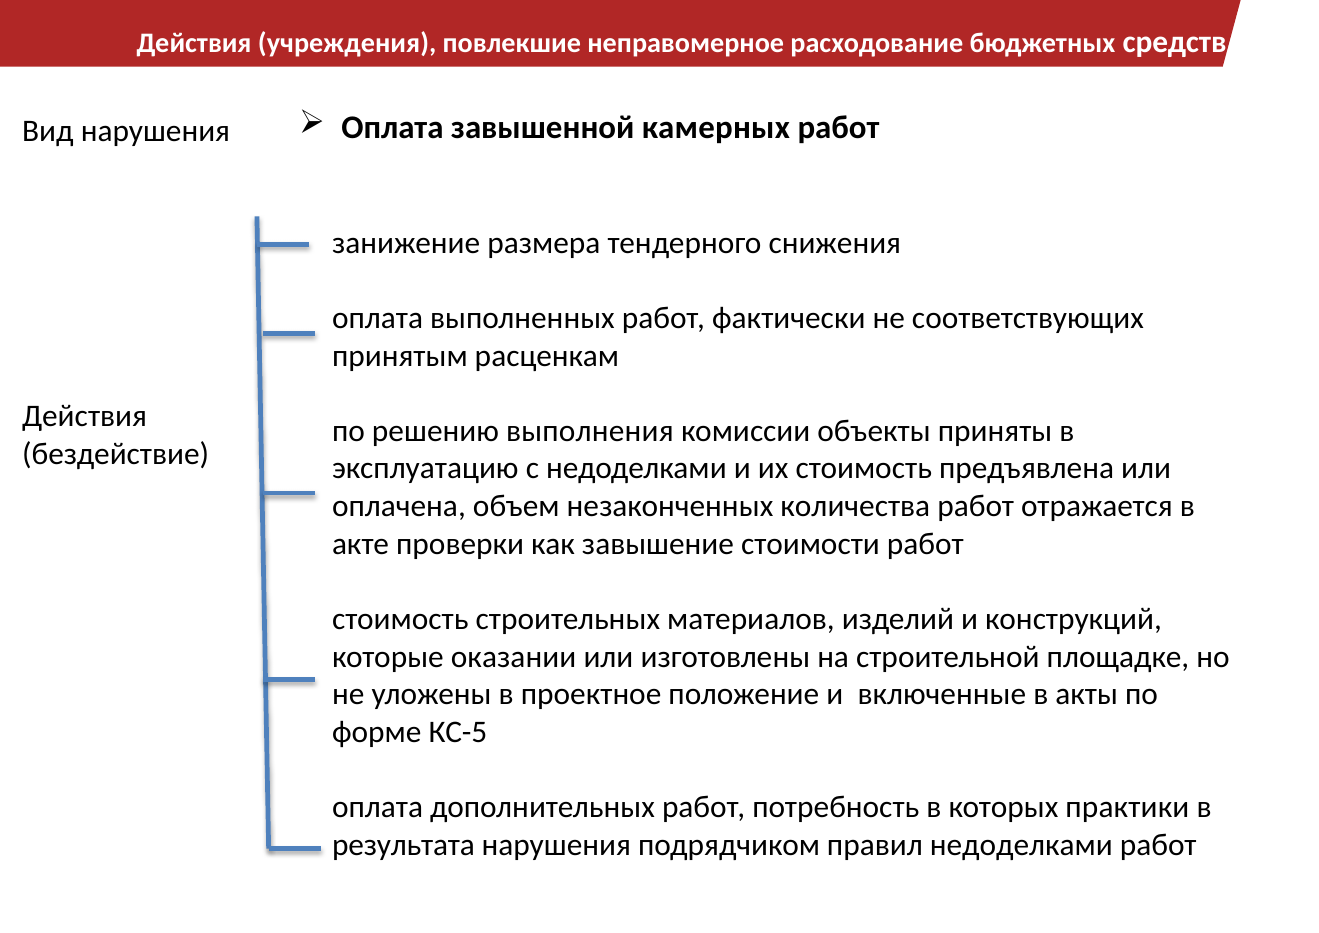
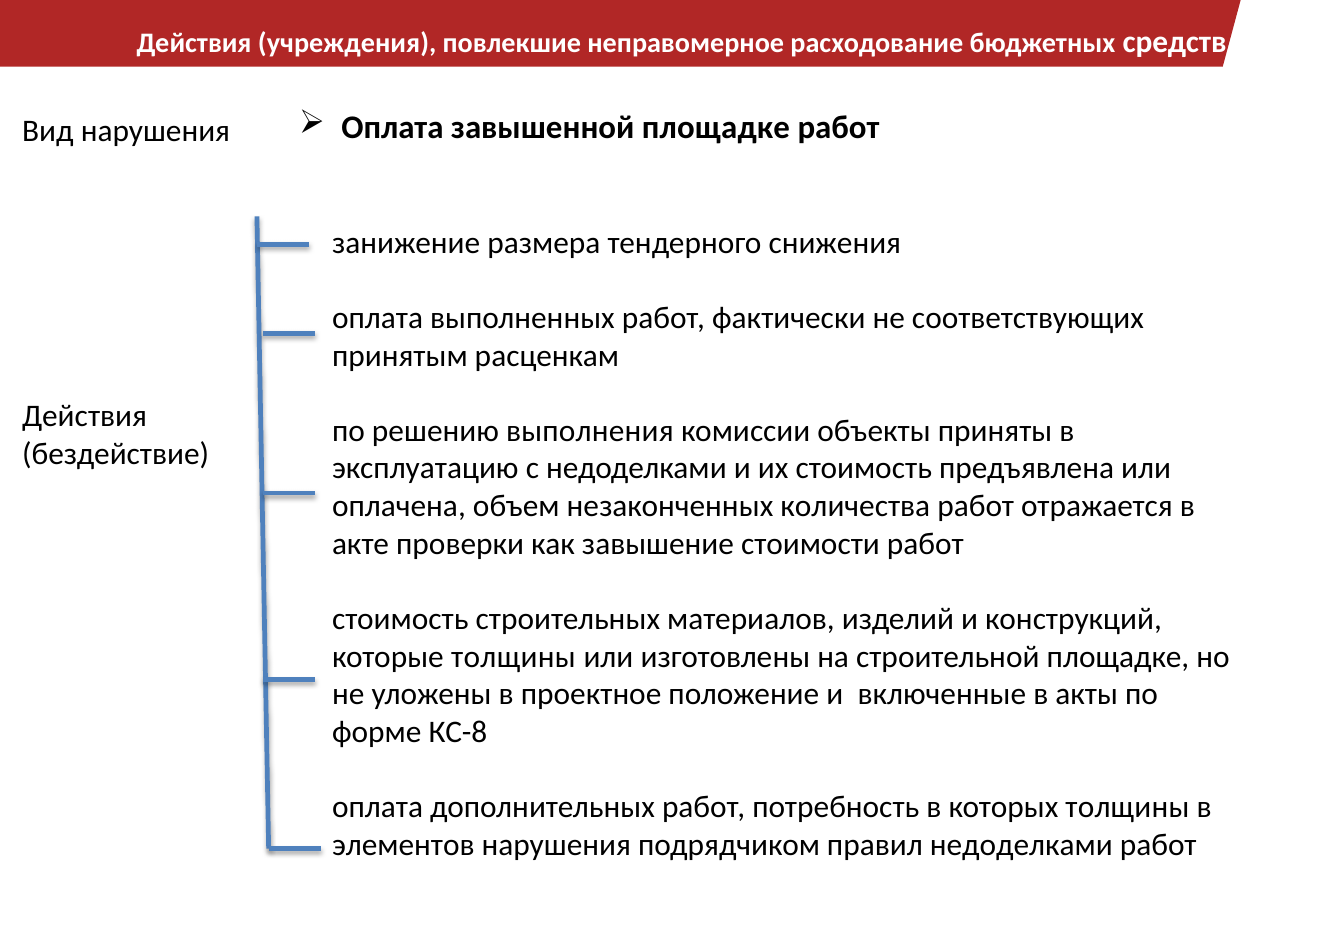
завышенной камерных: камерных -> площадке
которые оказании: оказании -> толщины
КС-5: КС-5 -> КС-8
которых практики: практики -> толщины
результата: результата -> элементов
